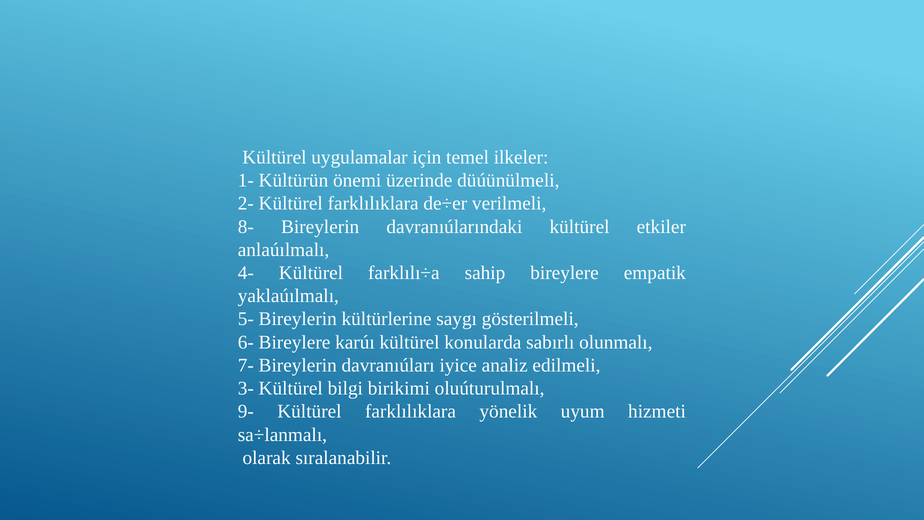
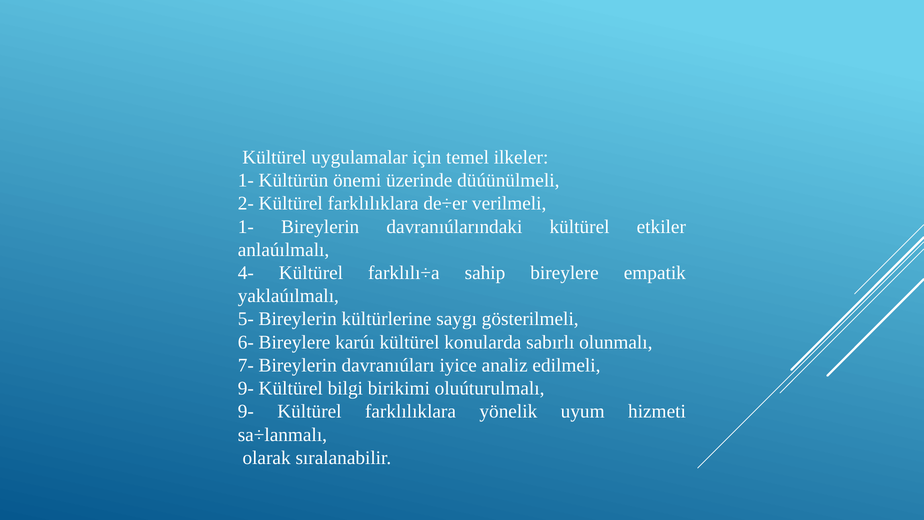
8- at (246, 227): 8- -> 1-
3- at (246, 388): 3- -> 9-
